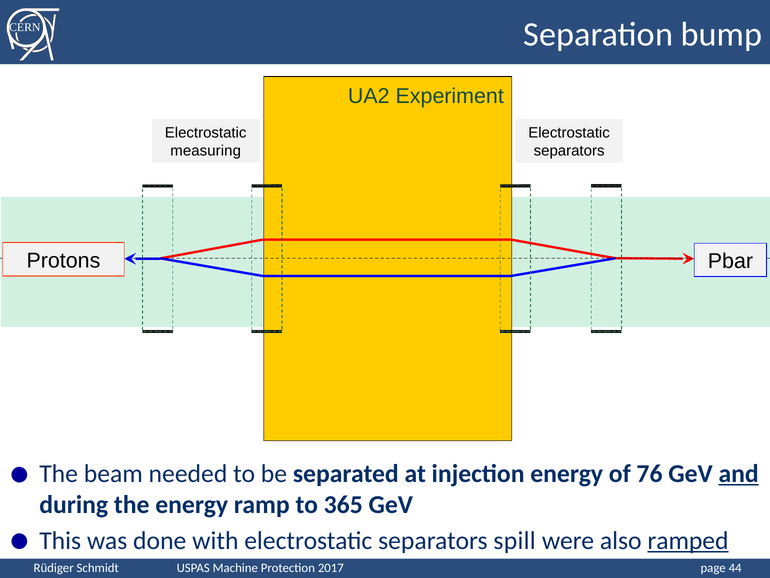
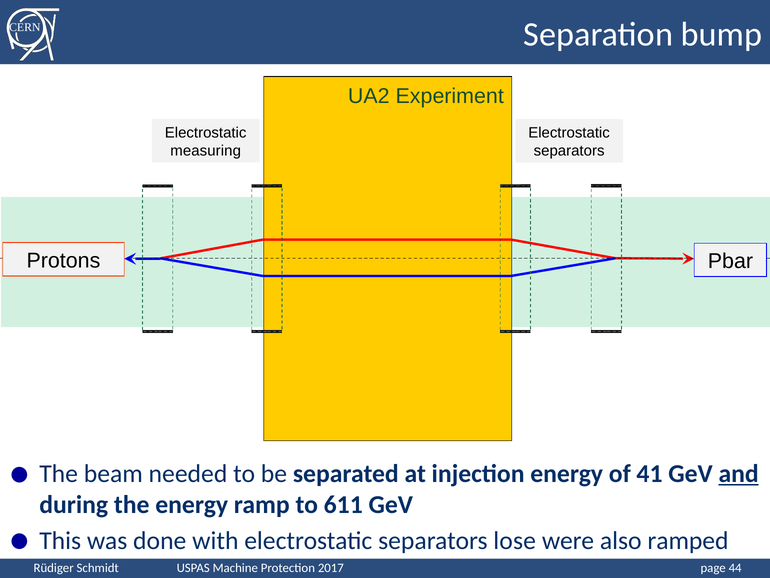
76: 76 -> 41
365: 365 -> 611
spill: spill -> lose
ramped underline: present -> none
